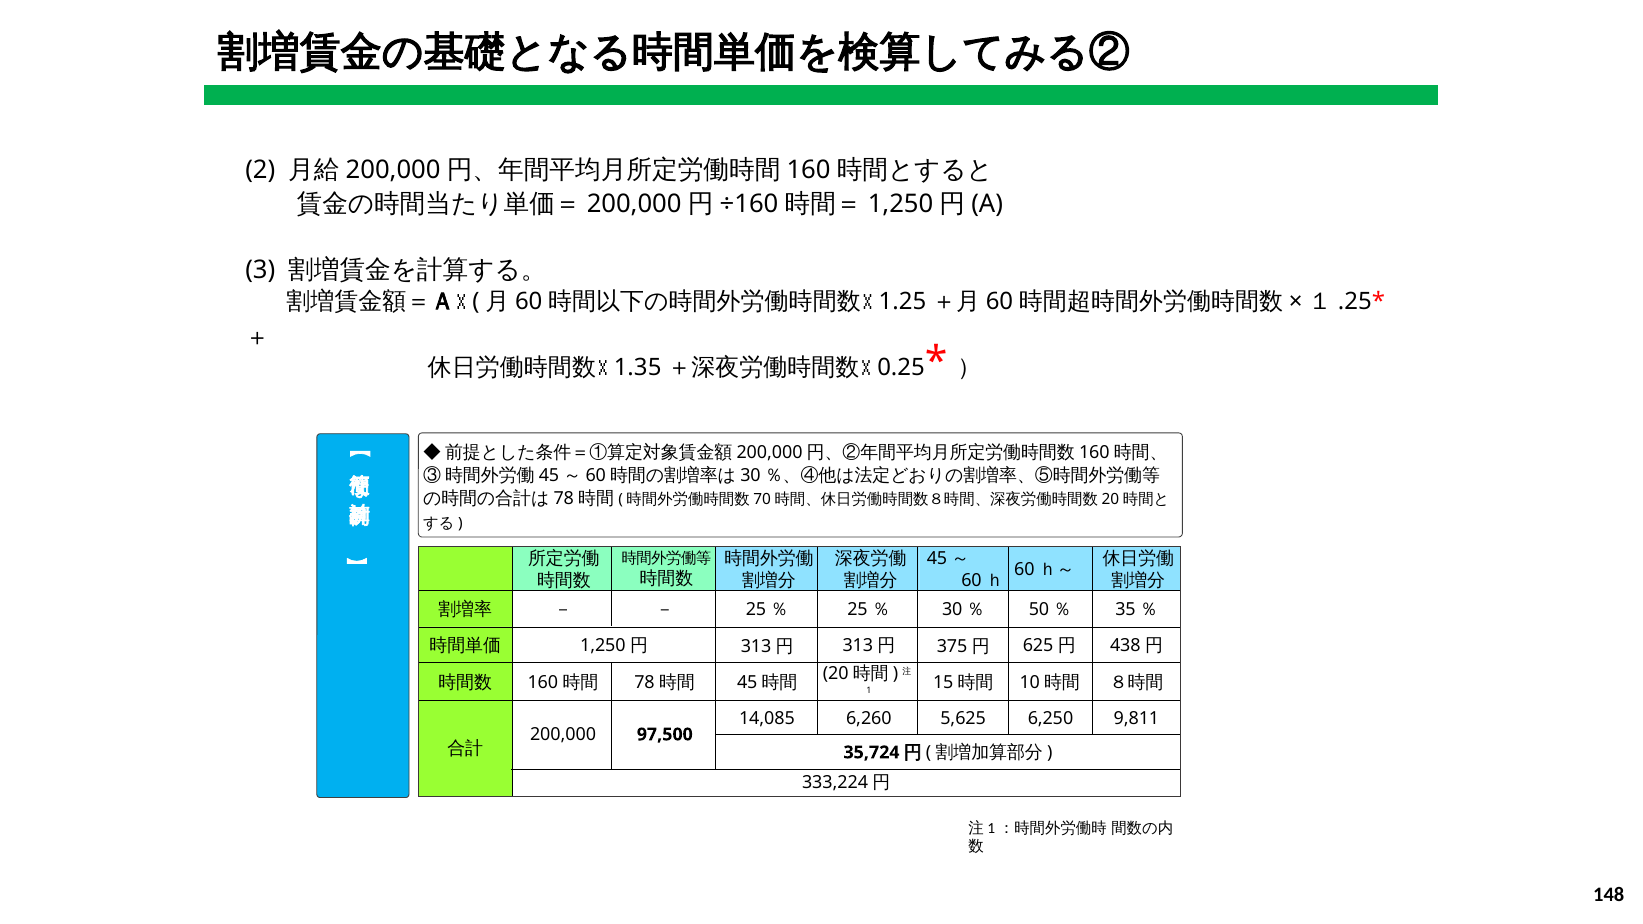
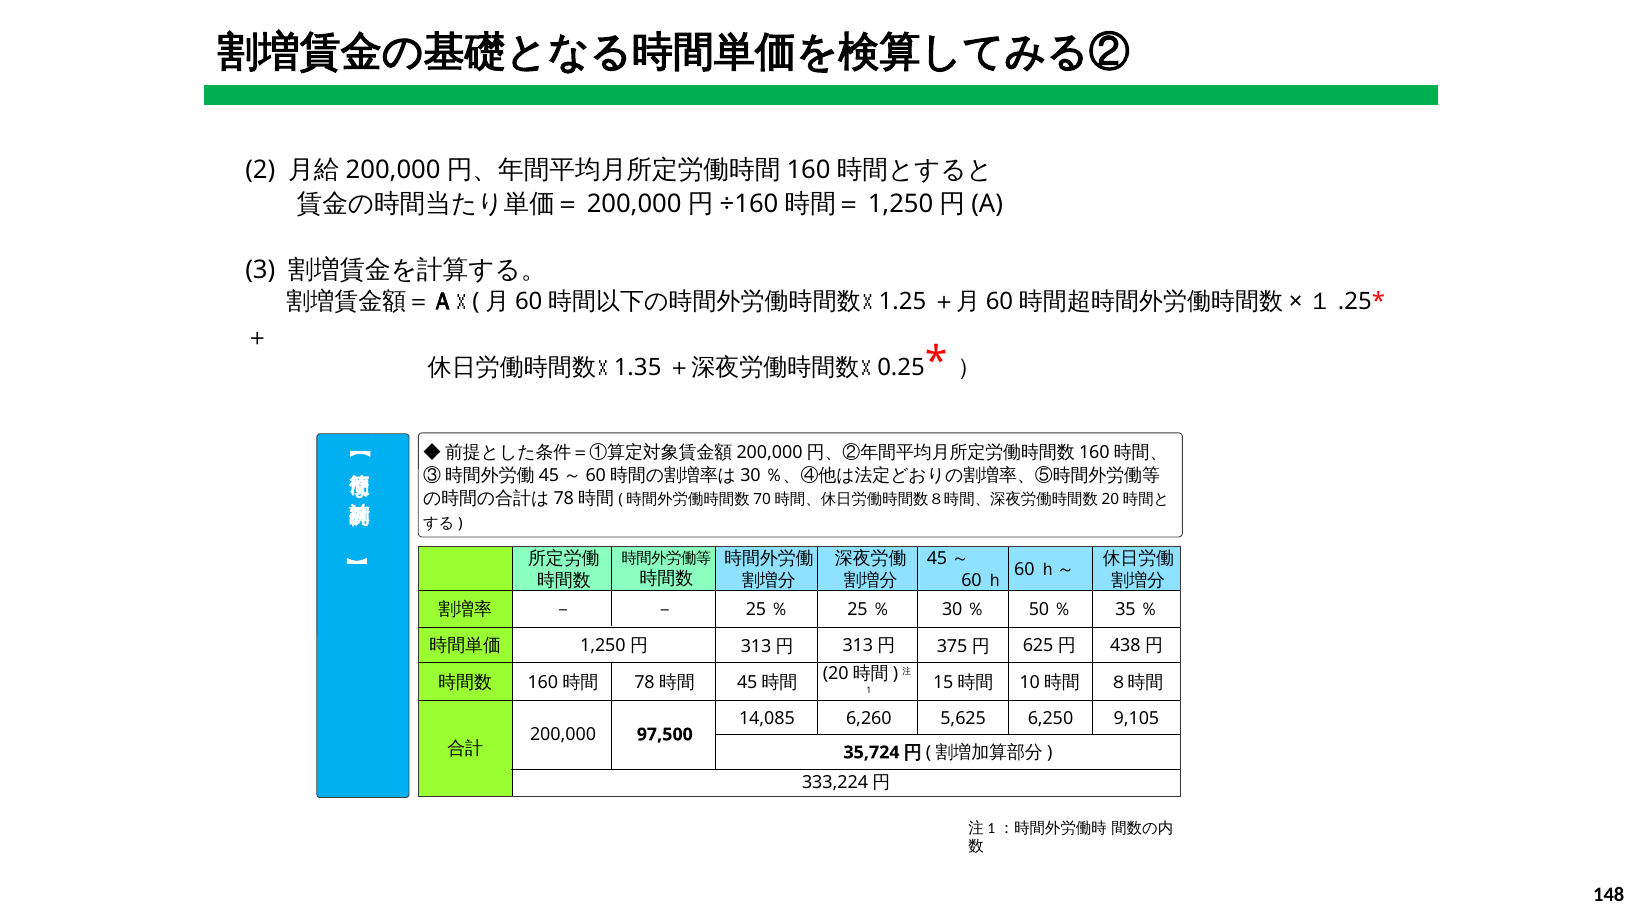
9,811: 9,811 -> 9,105
